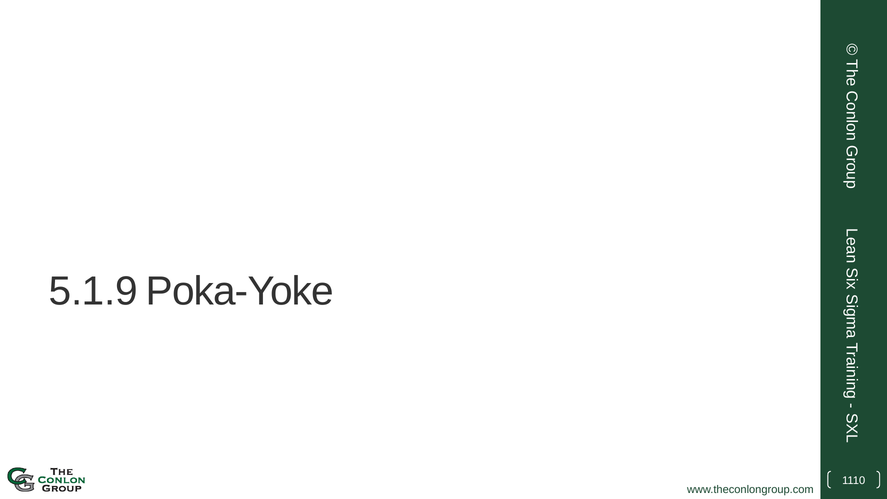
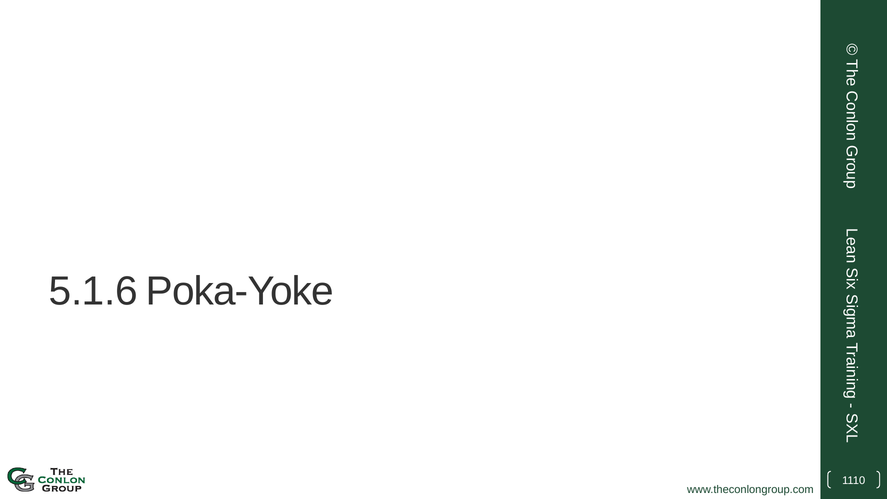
5.1.9: 5.1.9 -> 5.1.6
